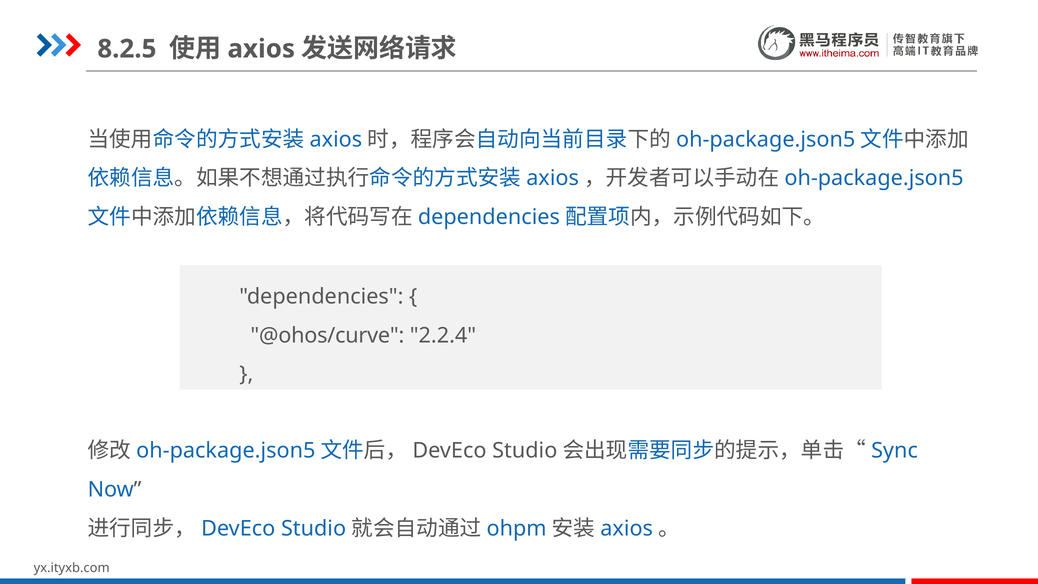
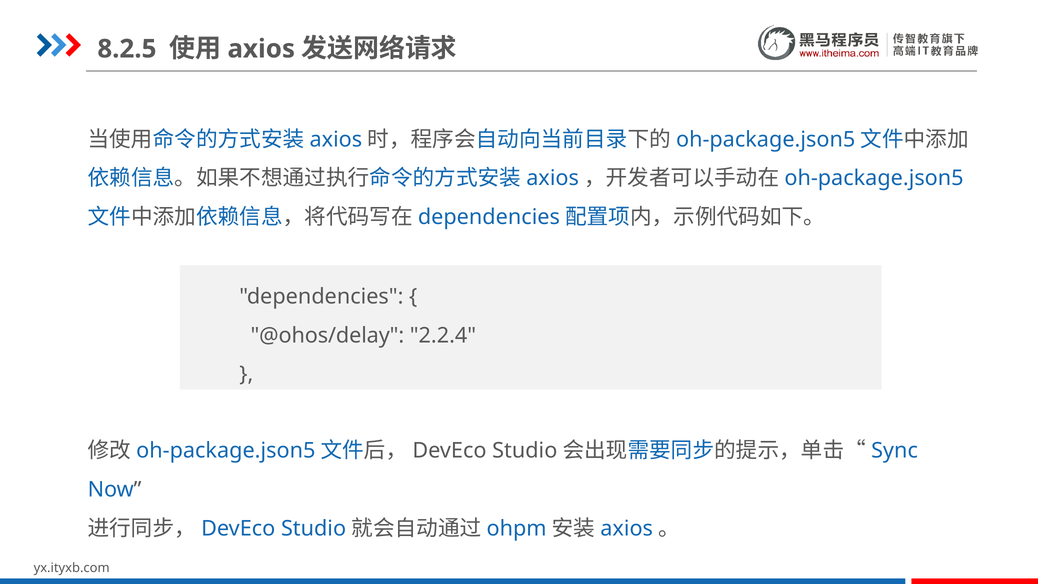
@ohos/curve: @ohos/curve -> @ohos/delay
